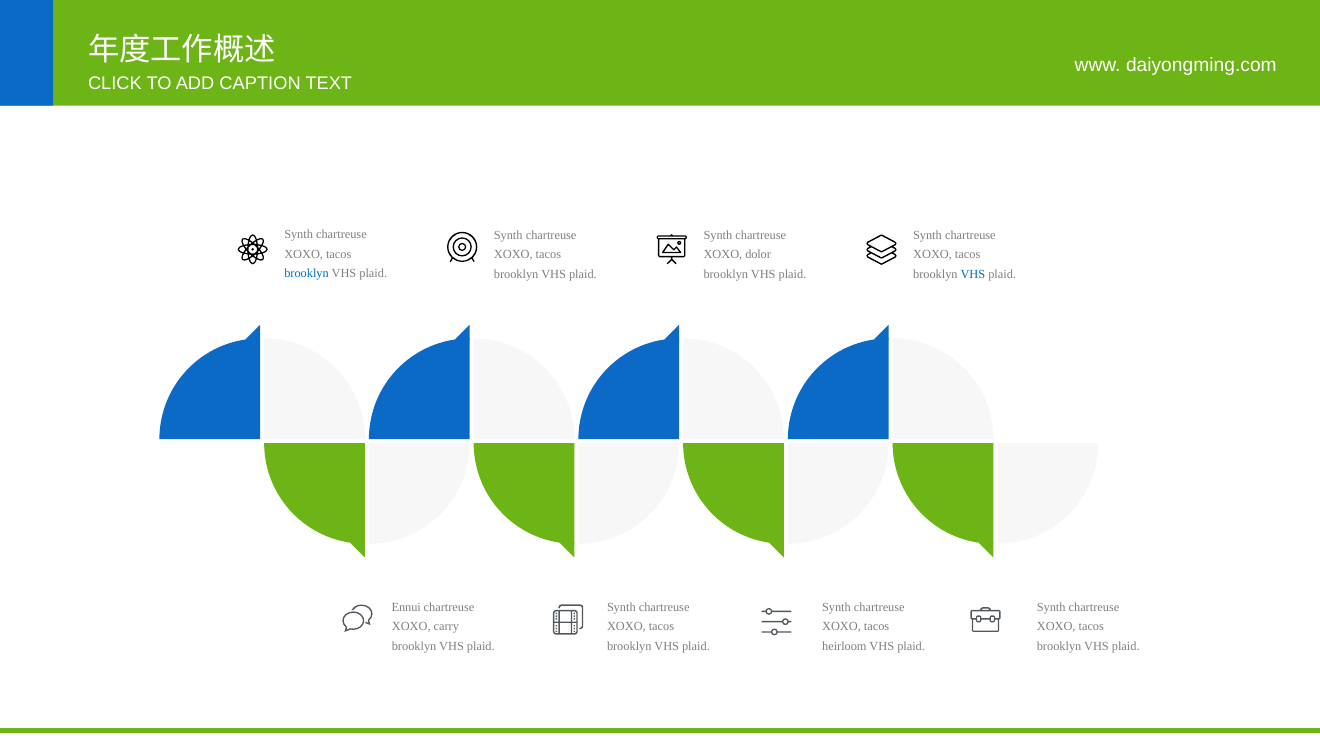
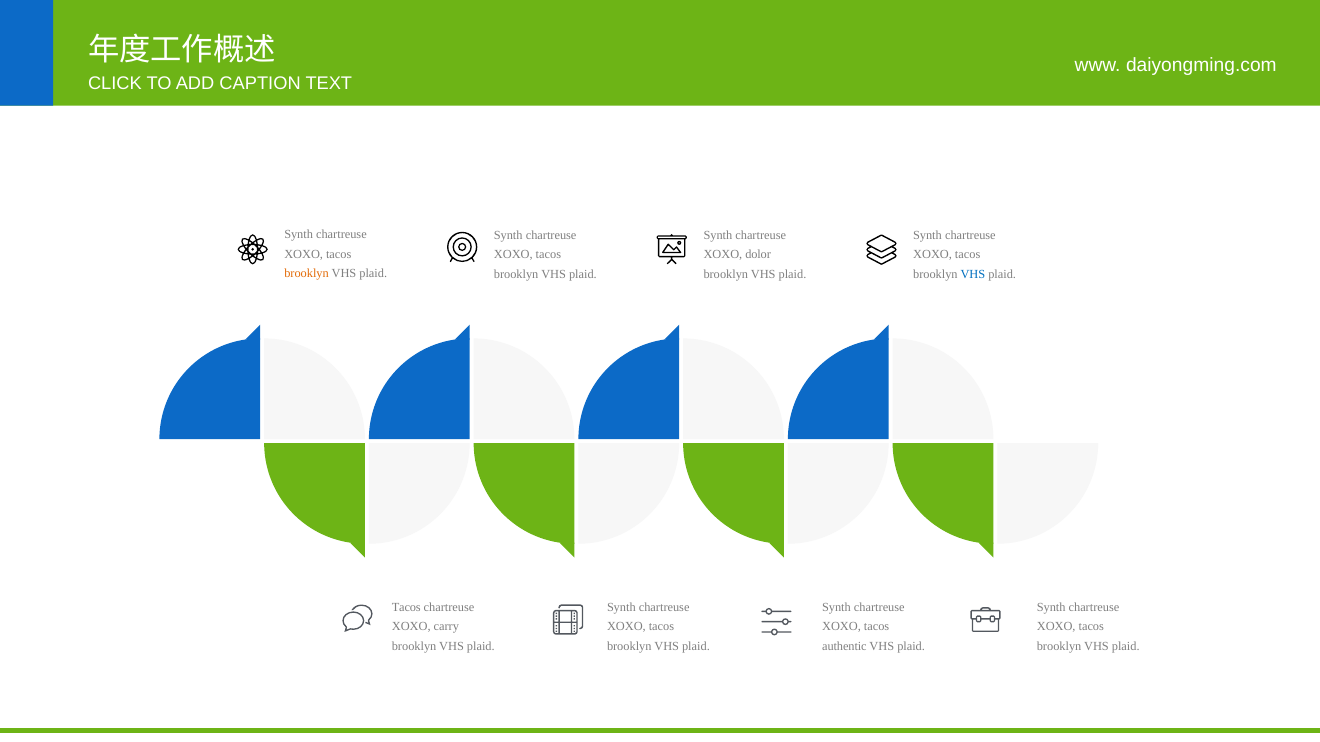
brooklyn at (307, 273) colour: blue -> orange
Ennui at (406, 608): Ennui -> Tacos
heirloom: heirloom -> authentic
